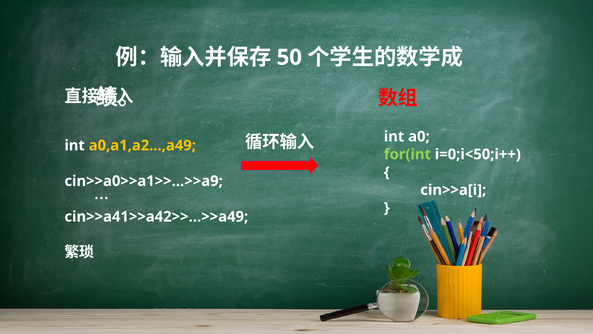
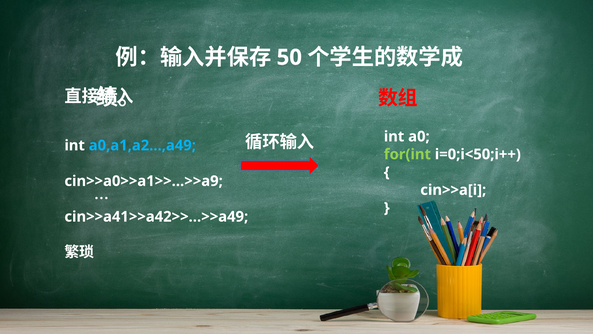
a0,a1,a2...,a49 colour: yellow -> light blue
